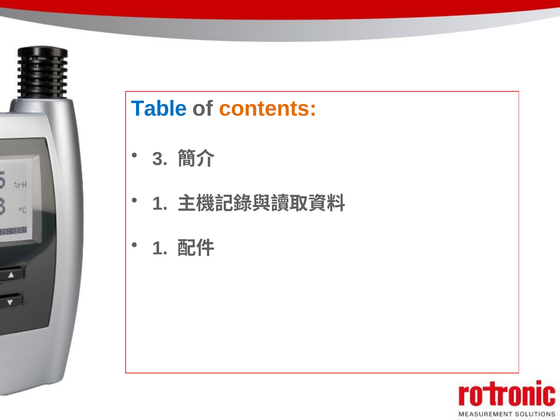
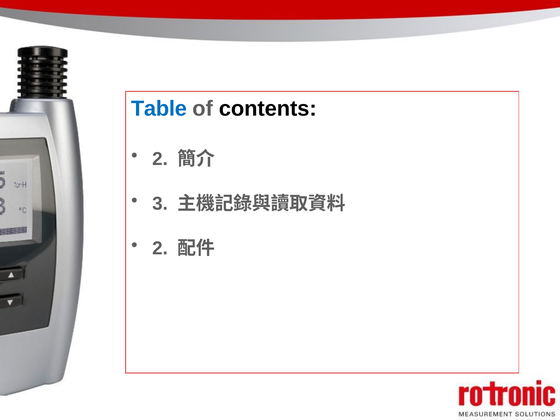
contents colour: orange -> black
3 at (160, 159): 3 -> 2
1 at (160, 204): 1 -> 3
1 at (160, 248): 1 -> 2
